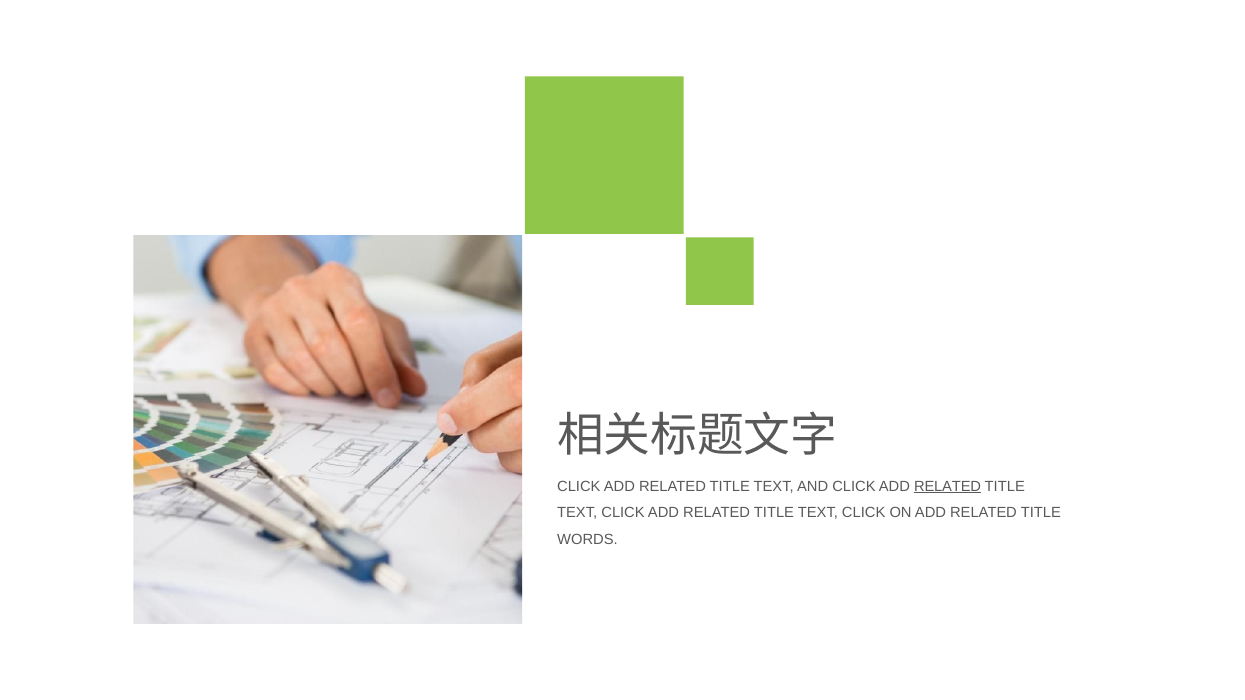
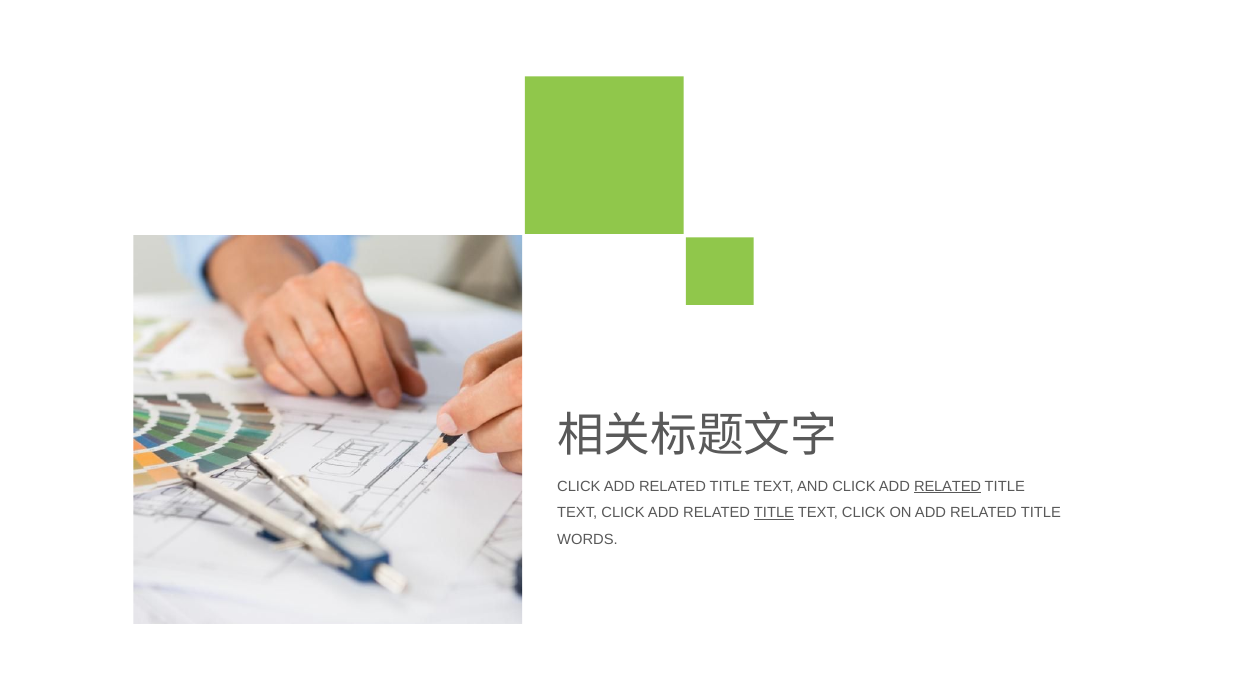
TITLE at (774, 513) underline: none -> present
